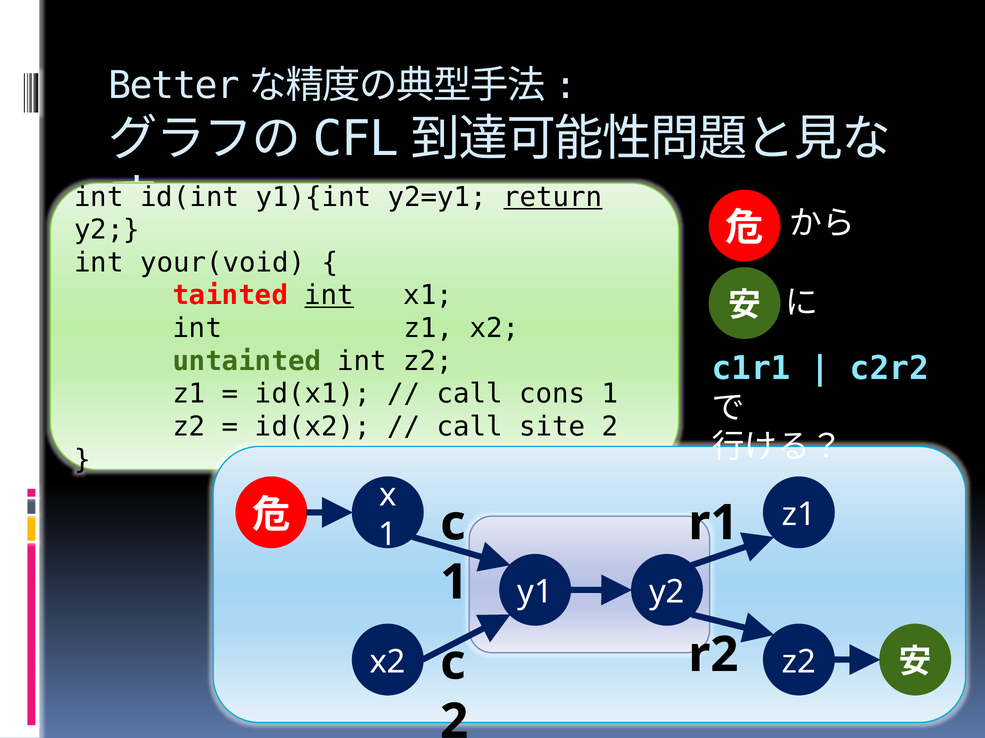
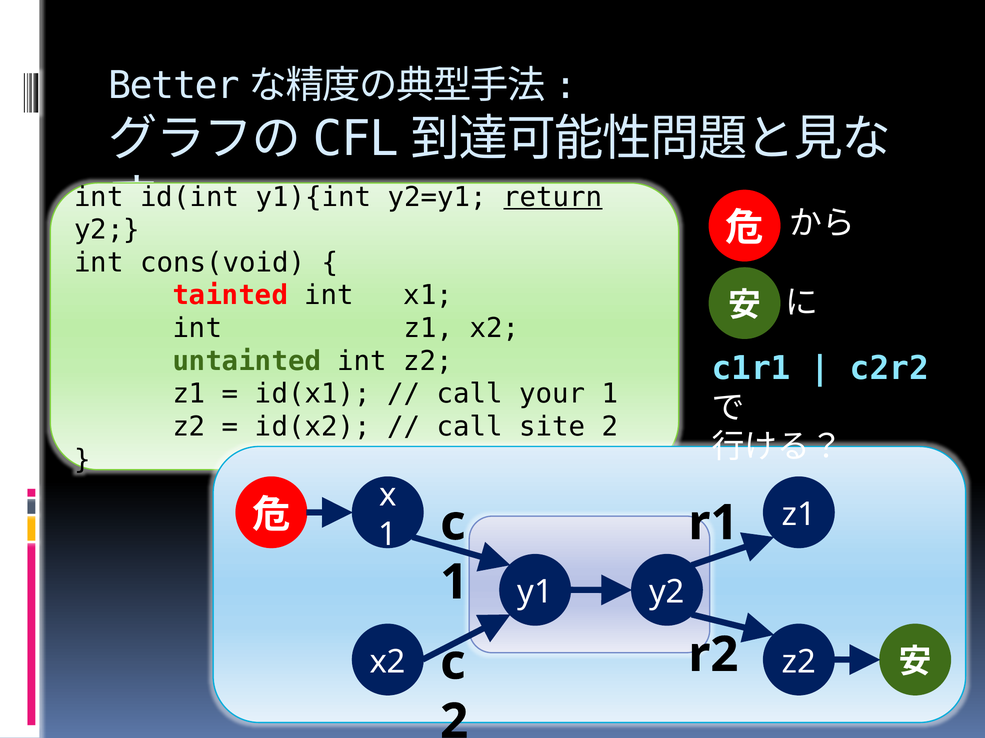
your(void: your(void -> cons(void
int at (329, 296) underline: present -> none
cons: cons -> your
